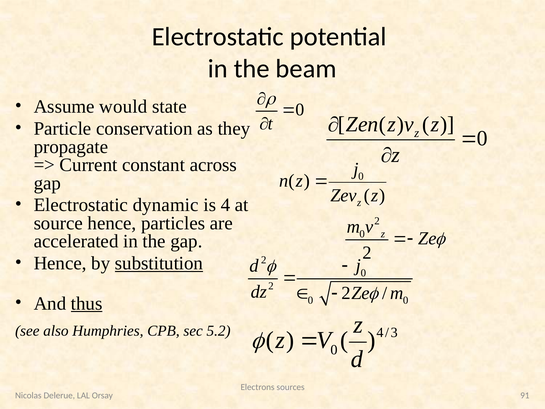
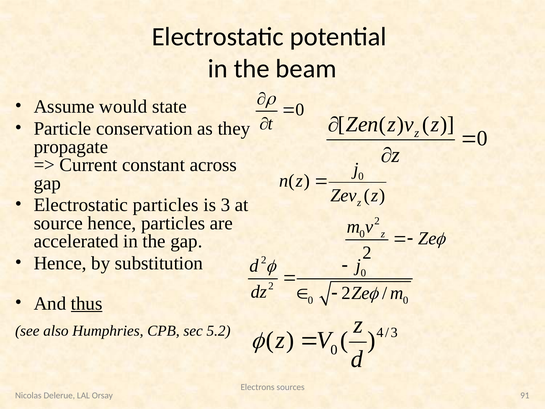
Electrostatic dynamic: dynamic -> particles
4: 4 -> 3
substitution underline: present -> none
